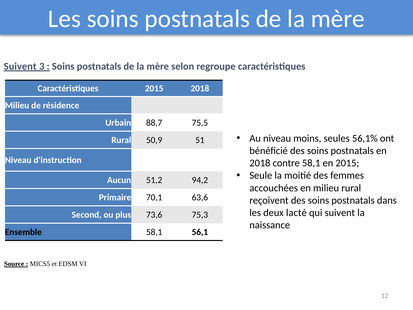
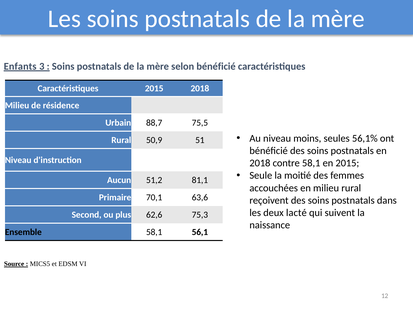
Suivent at (20, 66): Suivent -> Enfants
selon regroupe: regroupe -> bénéficié
94,2: 94,2 -> 81,1
73,6: 73,6 -> 62,6
